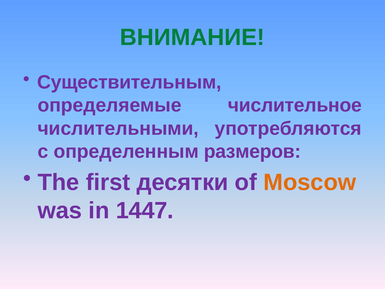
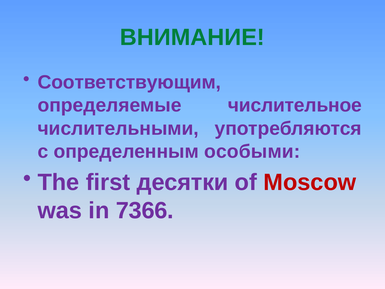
Существительным: Существительным -> Соответствующим
размеров: размеров -> особыми
Moscow colour: orange -> red
1447: 1447 -> 7366
